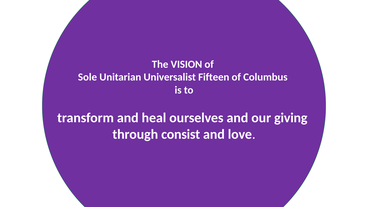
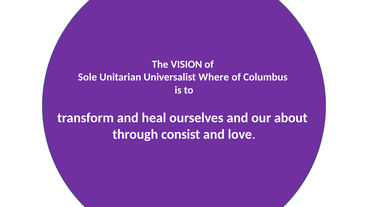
Fifteen: Fifteen -> Where
giving: giving -> about
